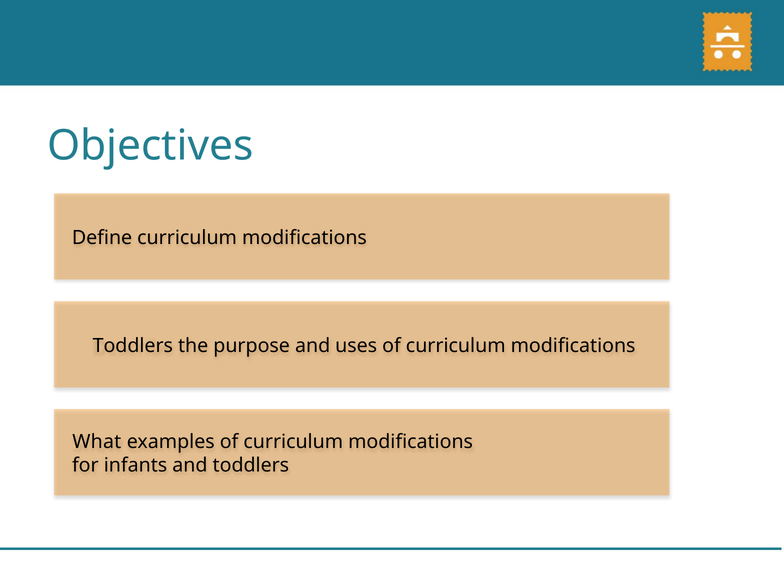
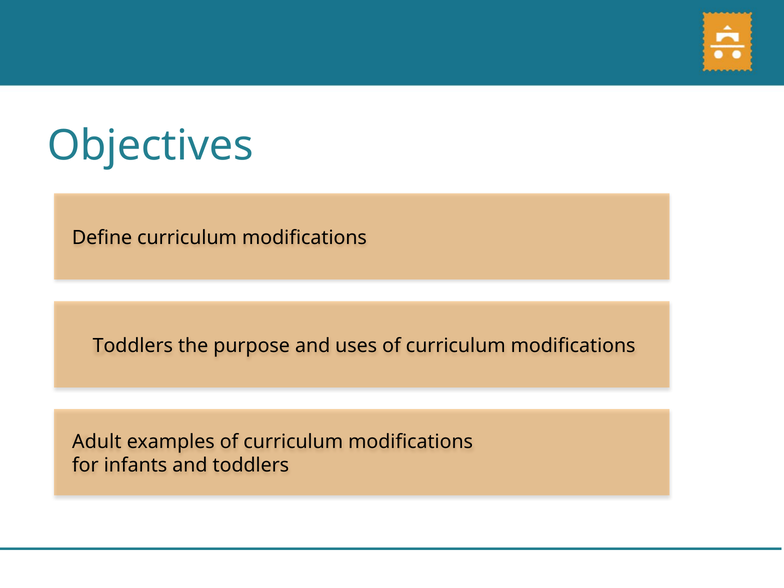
What: What -> Adult
